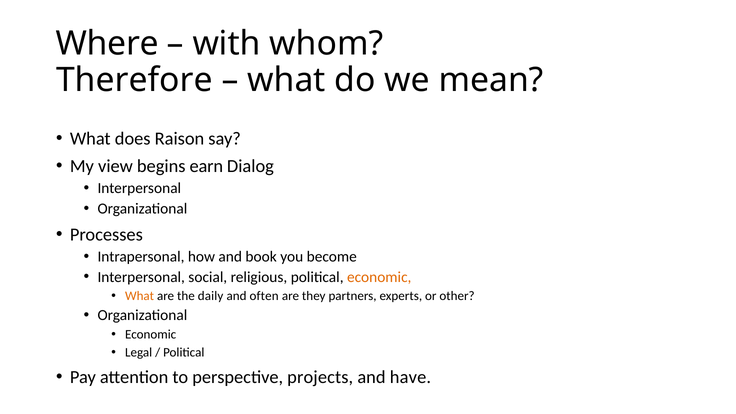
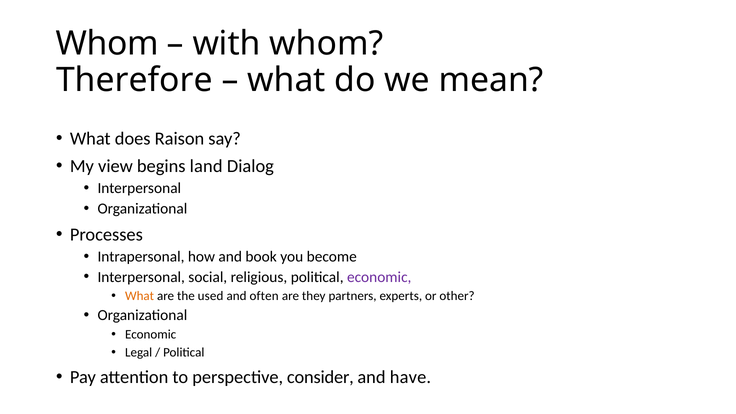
Where at (107, 44): Where -> Whom
earn: earn -> land
economic at (379, 277) colour: orange -> purple
daily: daily -> used
projects: projects -> consider
